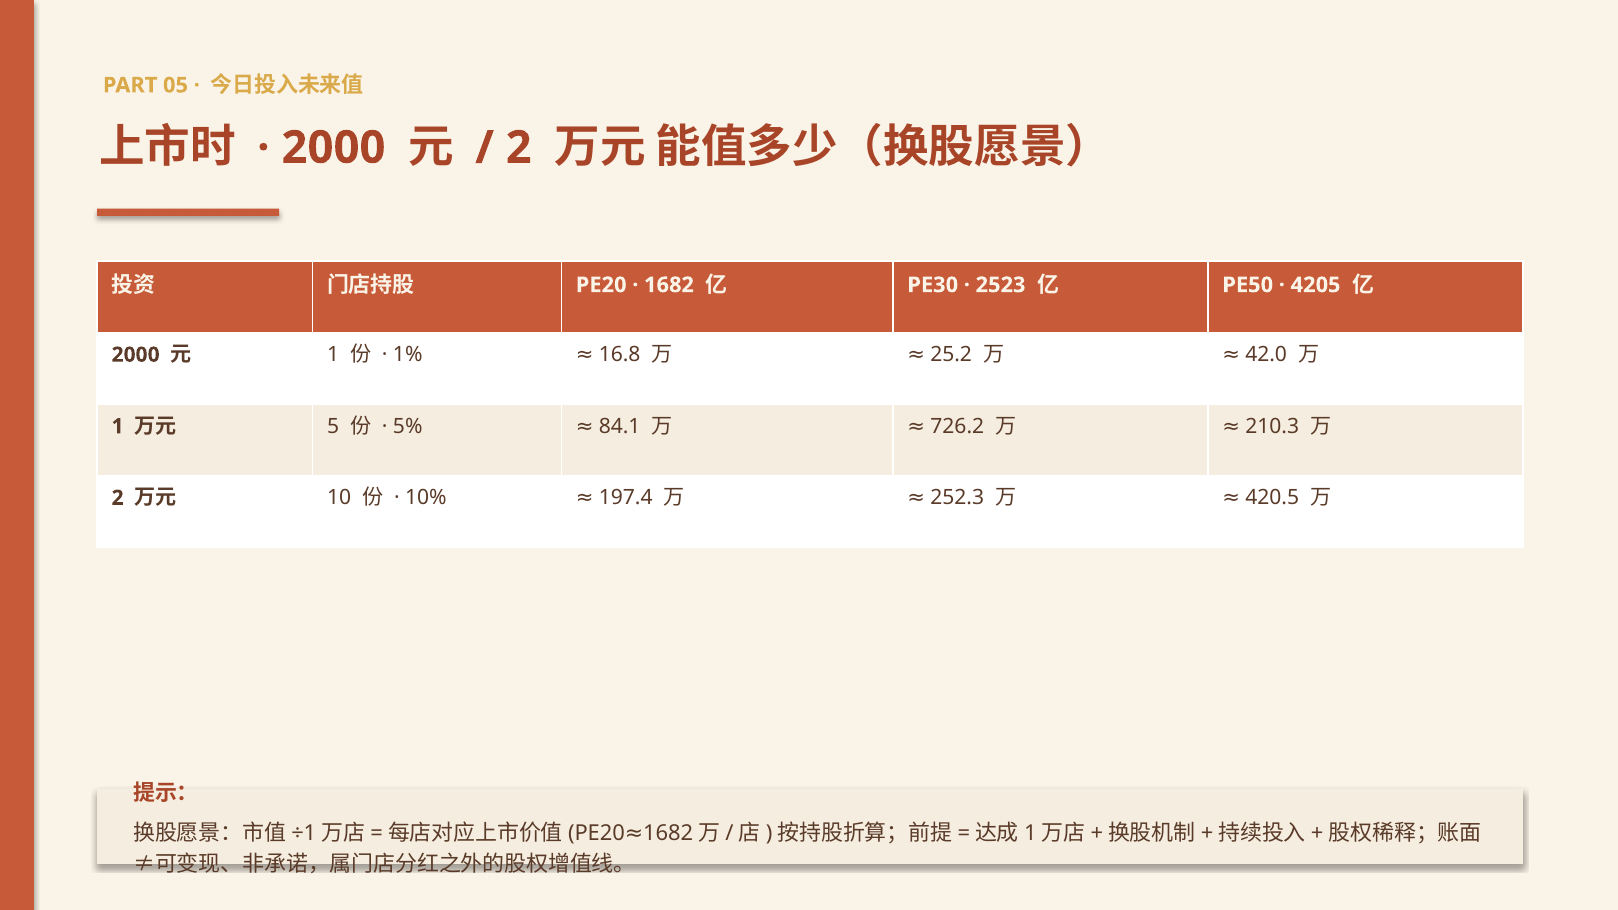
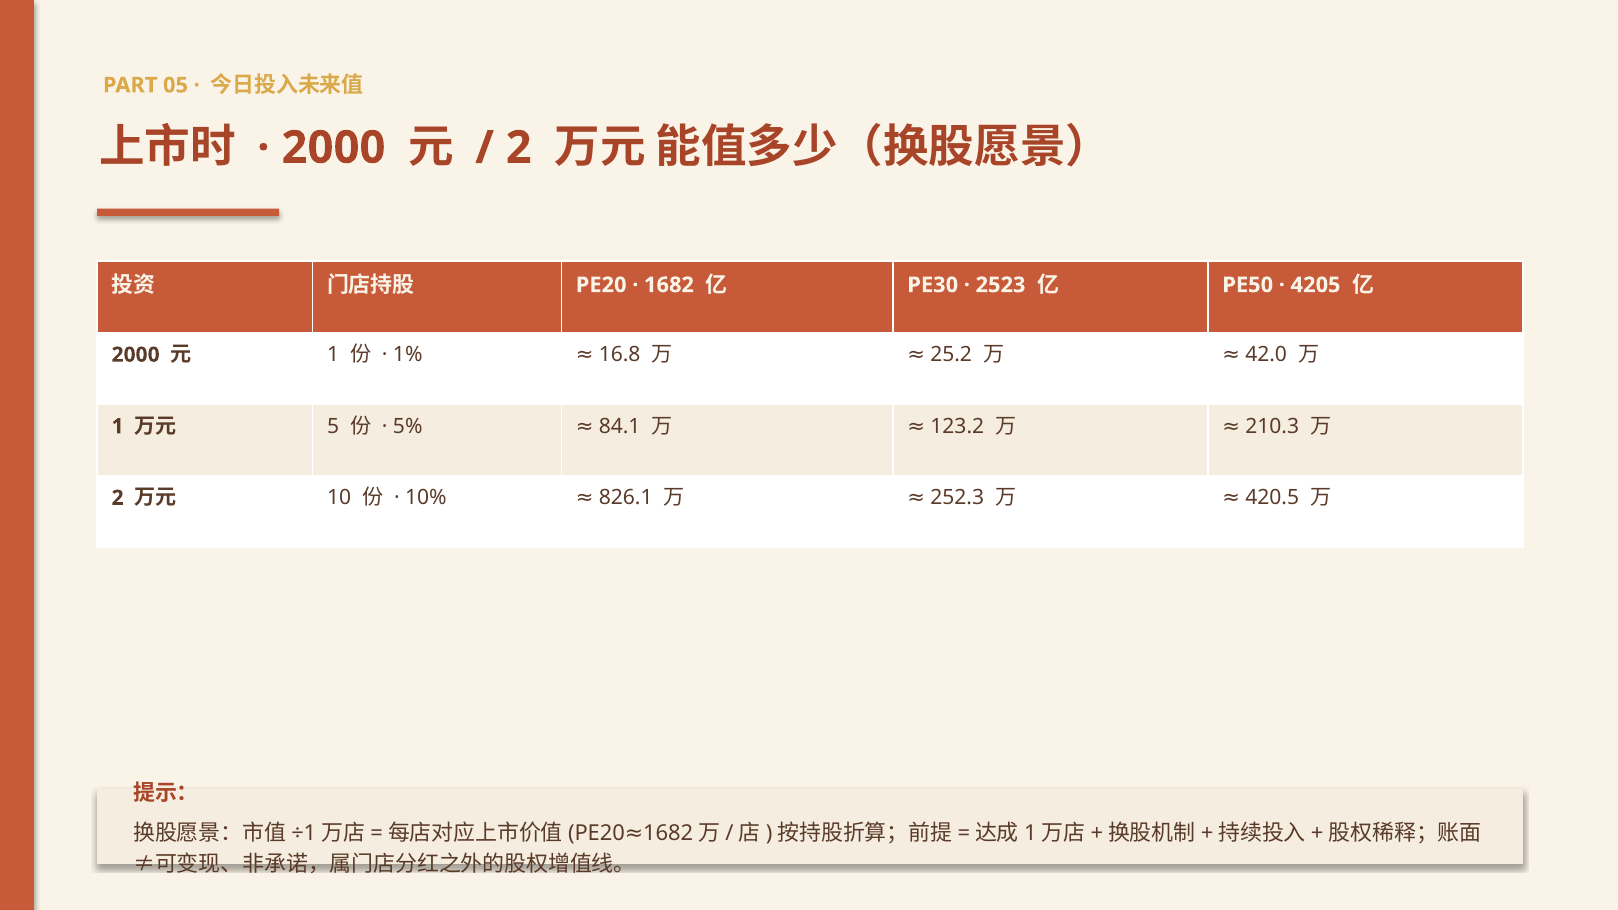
726.2: 726.2 -> 123.2
197.4: 197.4 -> 826.1
